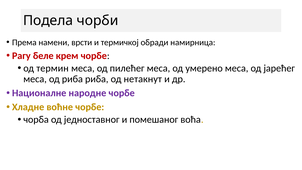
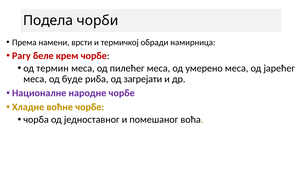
од риба: риба -> буде
нетакнут: нетакнут -> загрејати
